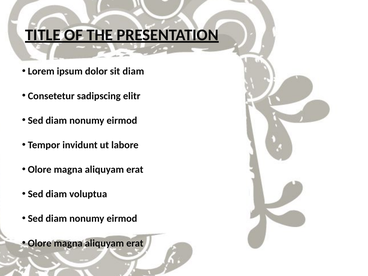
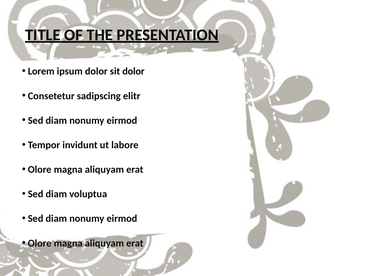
sit diam: diam -> dolor
